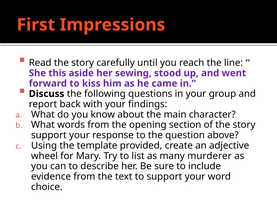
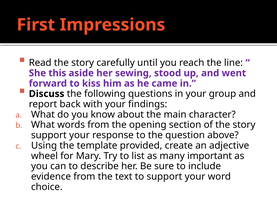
murderer: murderer -> important
